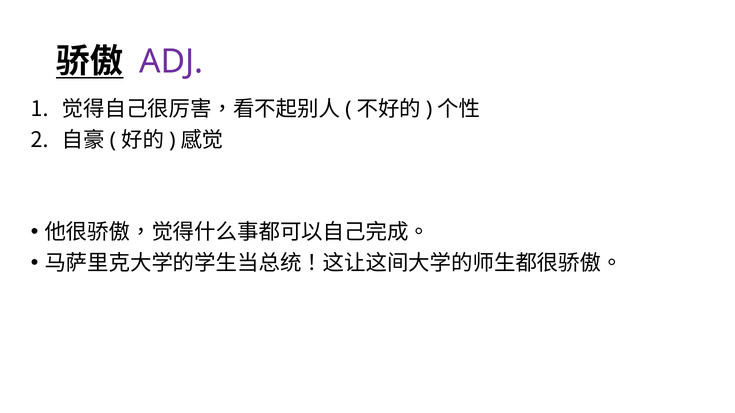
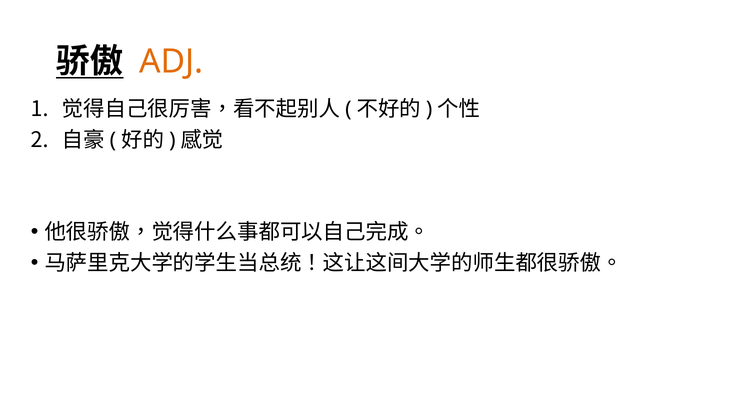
ADJ colour: purple -> orange
